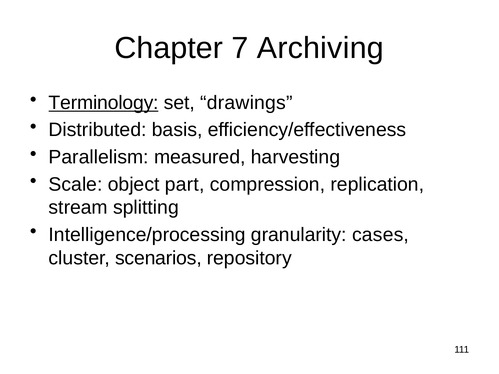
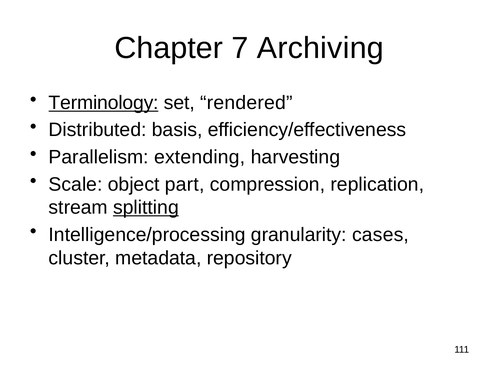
drawings: drawings -> rendered
measured: measured -> extending
splitting underline: none -> present
scenarios: scenarios -> metadata
